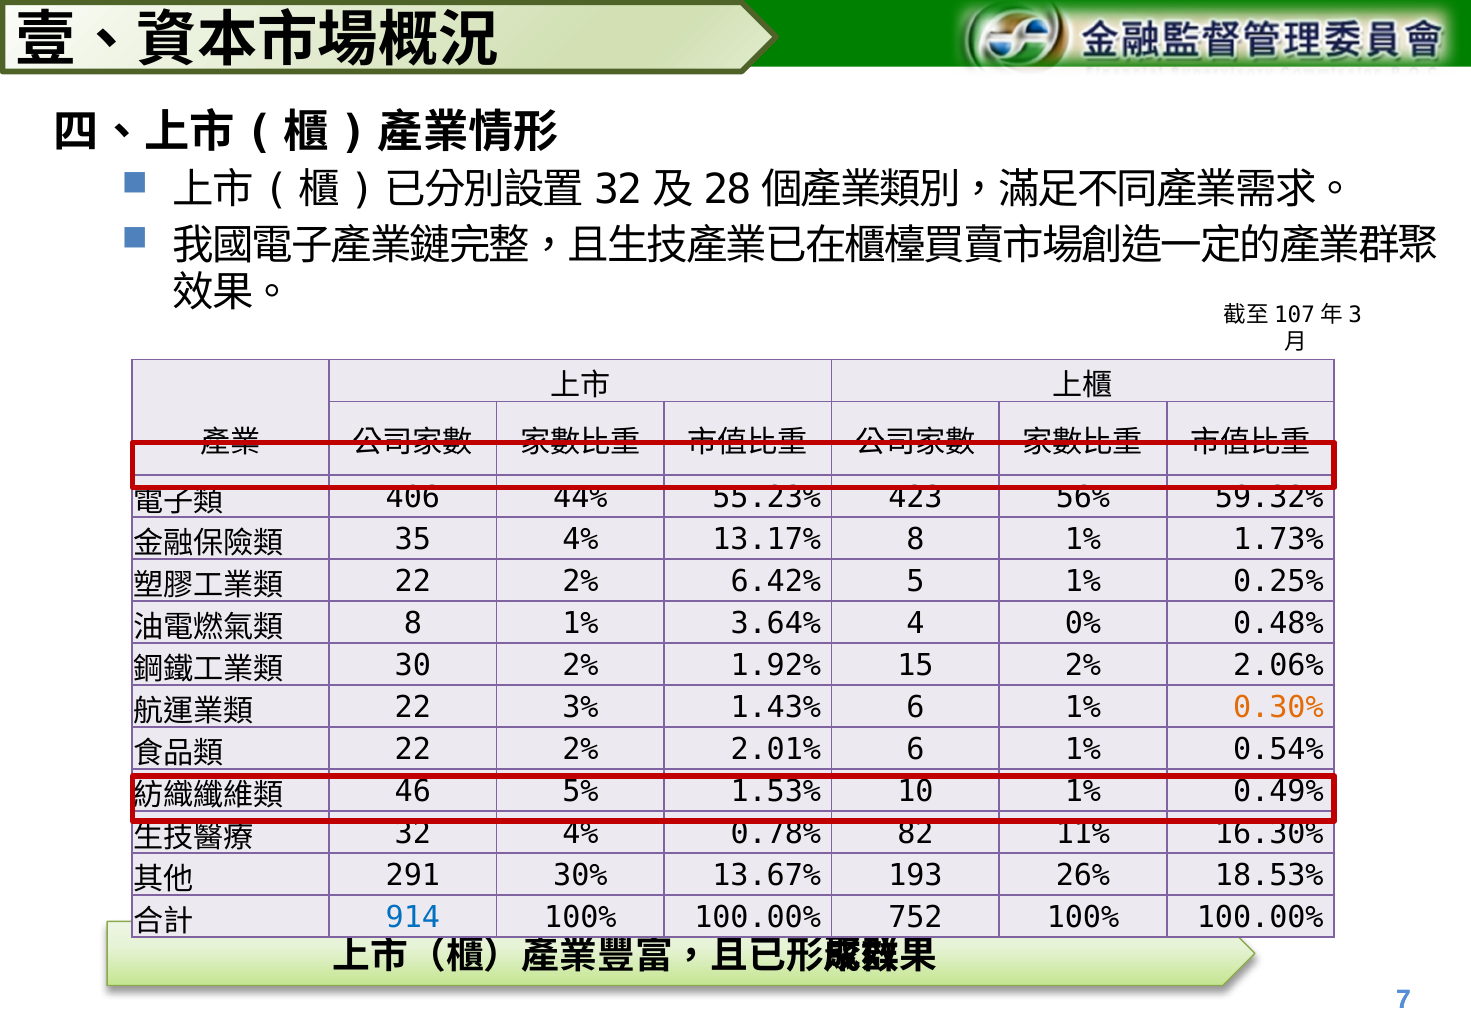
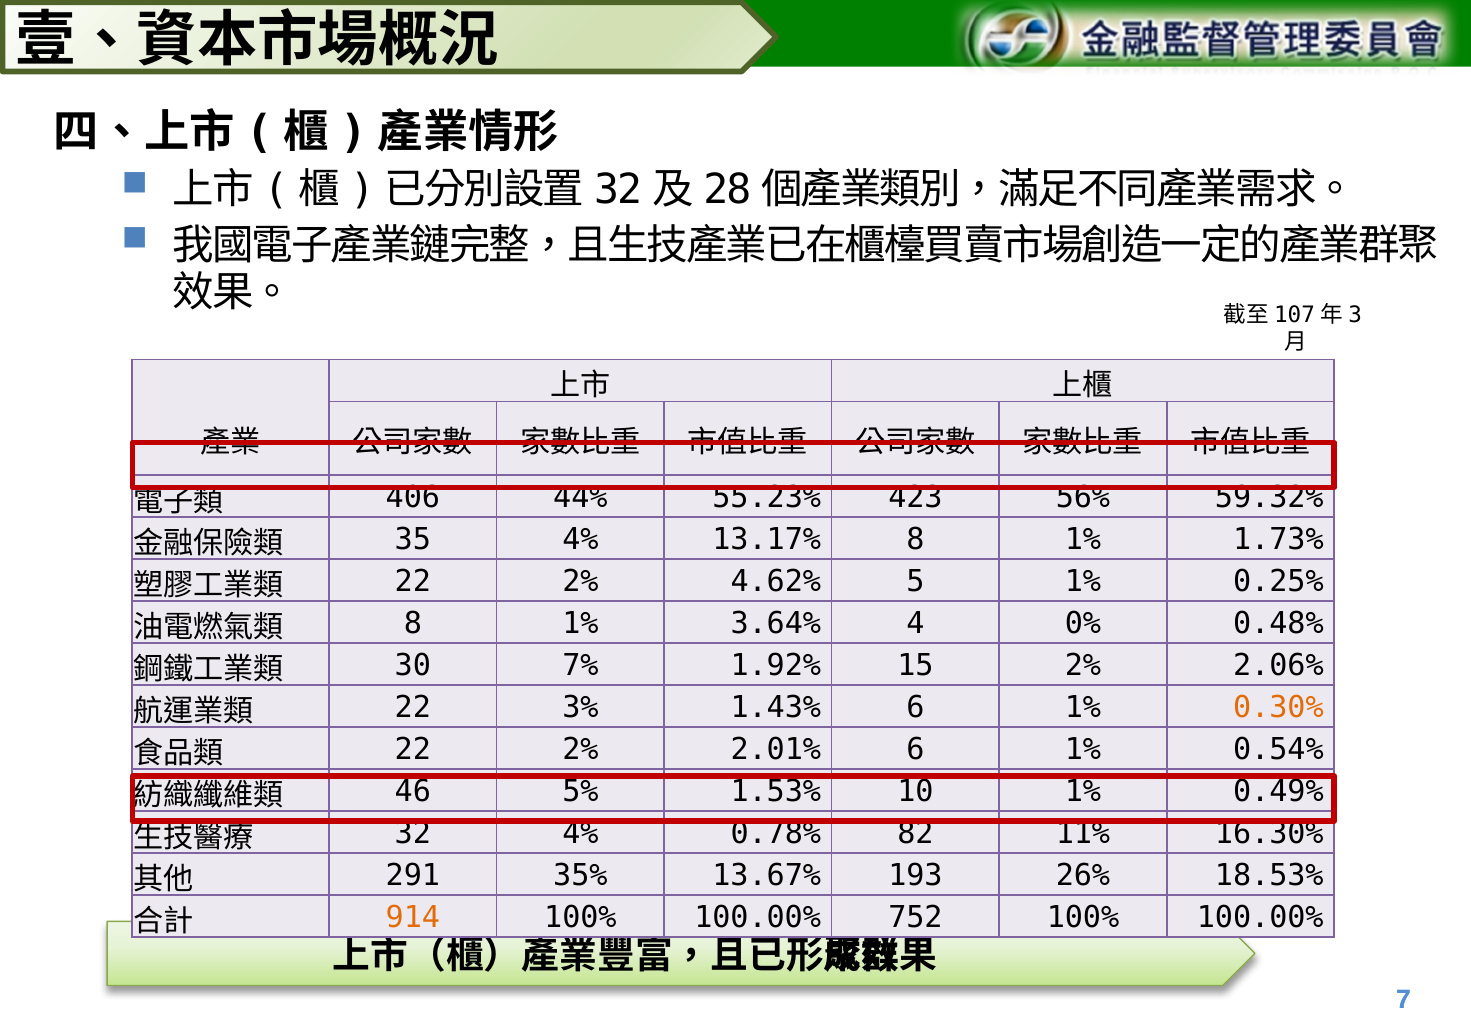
6.42%: 6.42% -> 4.62%
30 2%: 2% -> 7%
30%: 30% -> 35%
914 colour: blue -> orange
